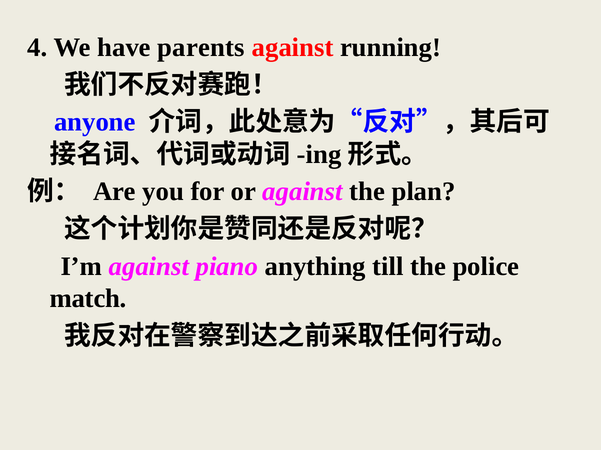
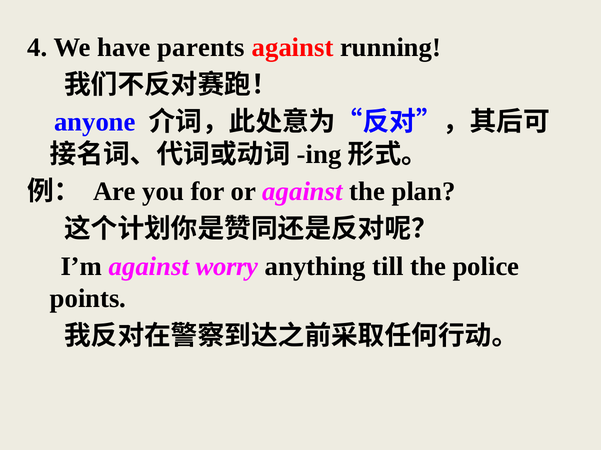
piano: piano -> worry
match: match -> points
